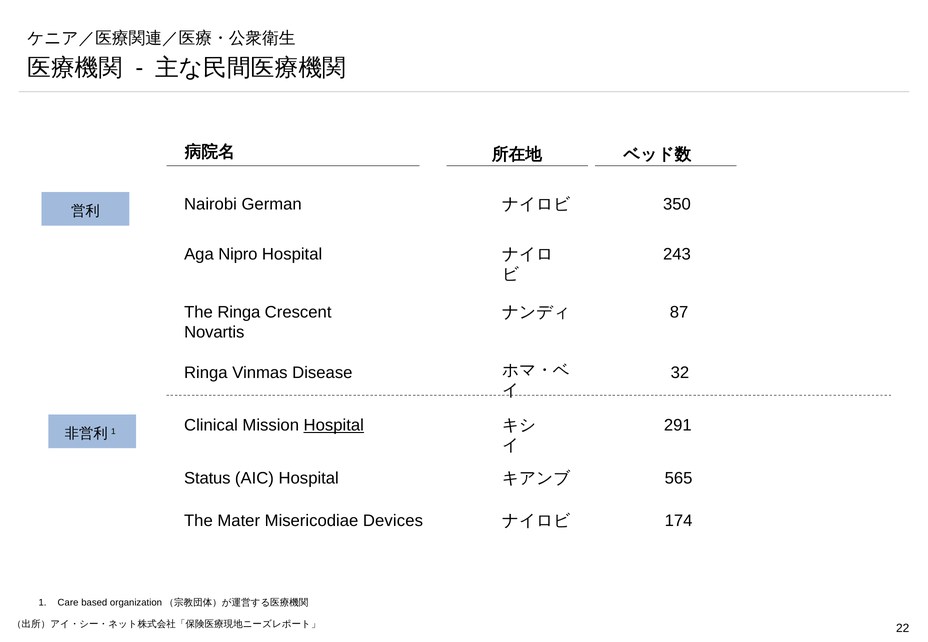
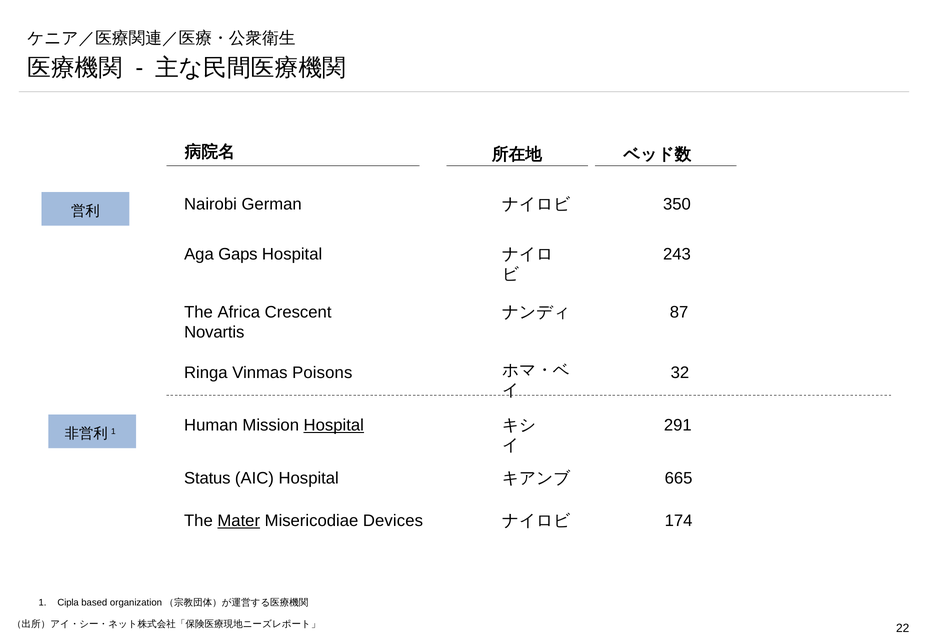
Nipro: Nipro -> Gaps
The Ringa: Ringa -> Africa
Disease: Disease -> Poisons
Clinical: Clinical -> Human
565: 565 -> 665
Mater underline: none -> present
Care: Care -> Cipla
